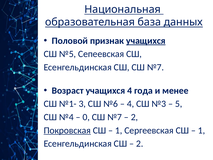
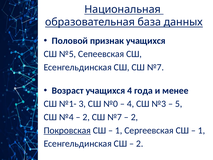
учащихся at (146, 41) underline: present -> none
№6: №6 -> №0
0 at (86, 117): 0 -> 2
